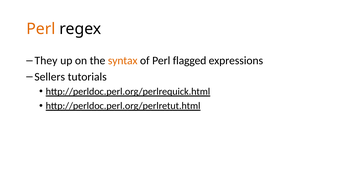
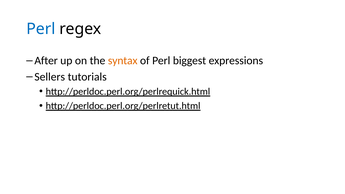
Perl at (41, 29) colour: orange -> blue
They: They -> After
flagged: flagged -> biggest
